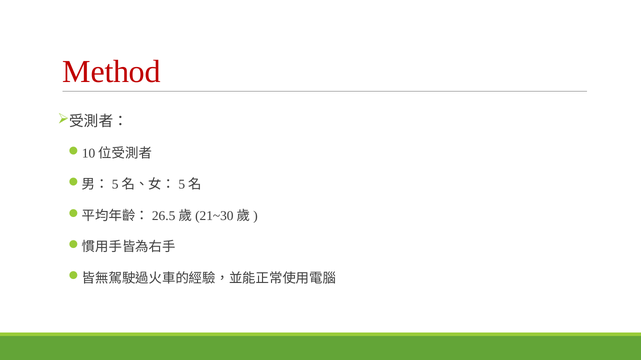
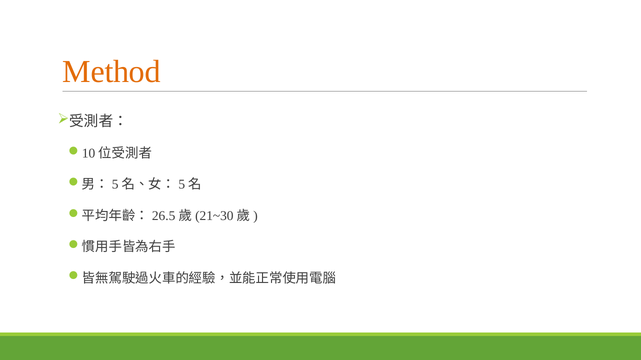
Method colour: red -> orange
